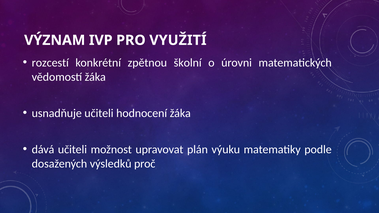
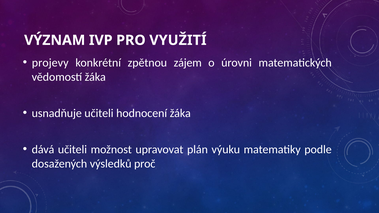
rozcestí: rozcestí -> projevy
školní: školní -> zájem
